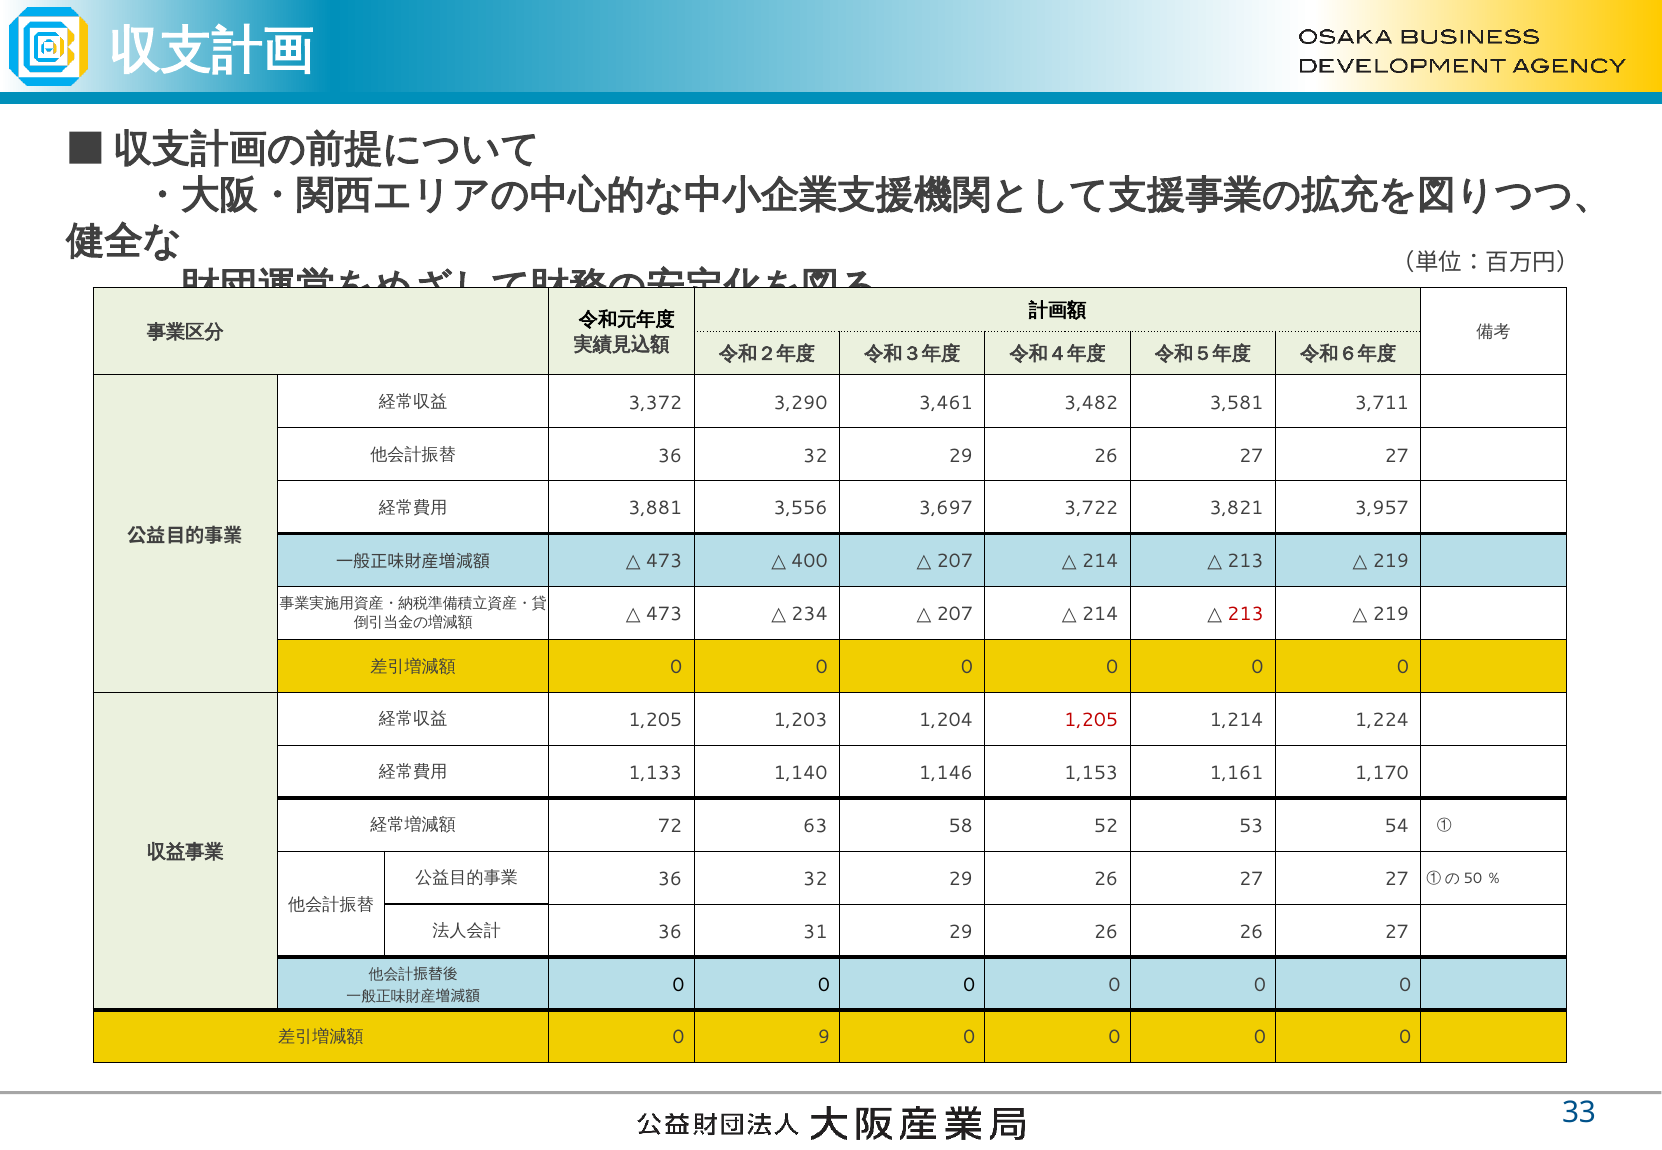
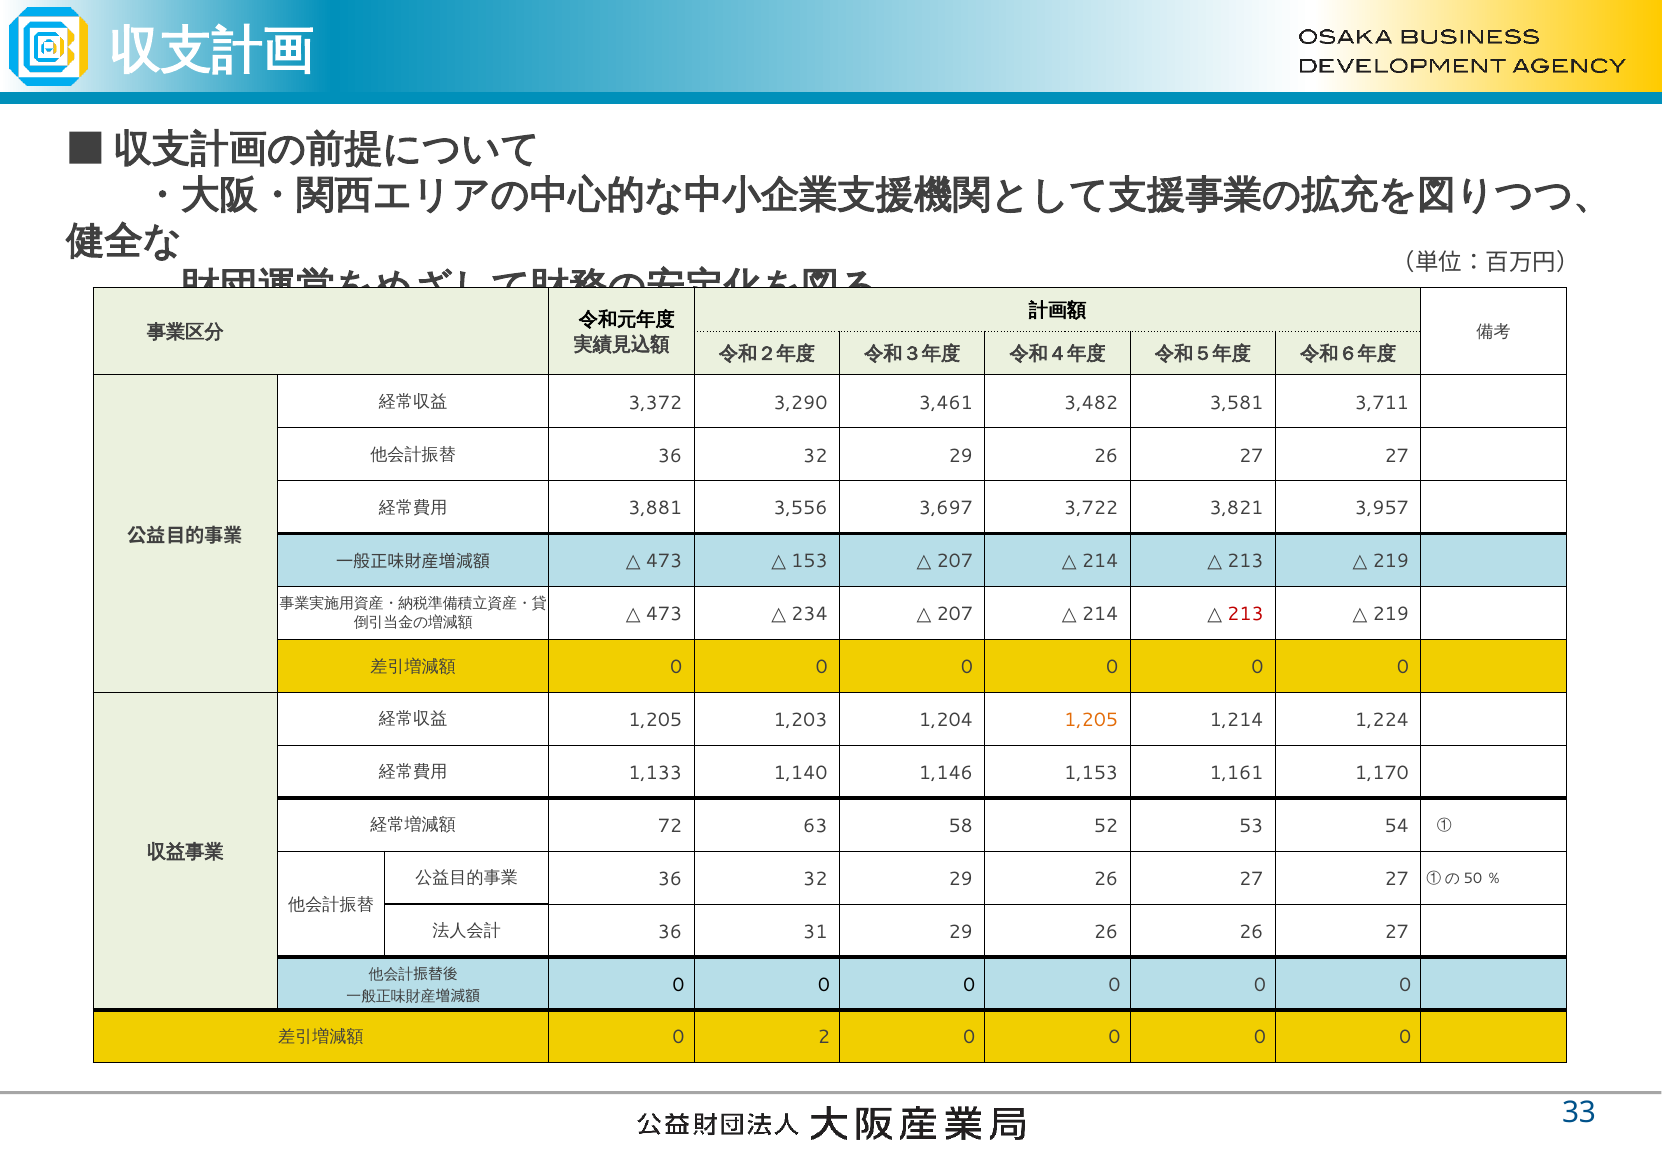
400: 400 -> 153
1,205 at (1091, 721) colour: red -> orange
9: 9 -> 2
